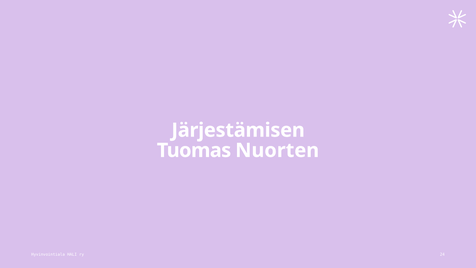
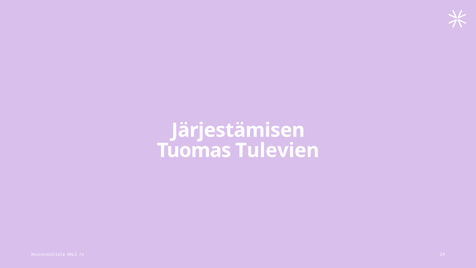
Nuorten: Nuorten -> Tulevien
